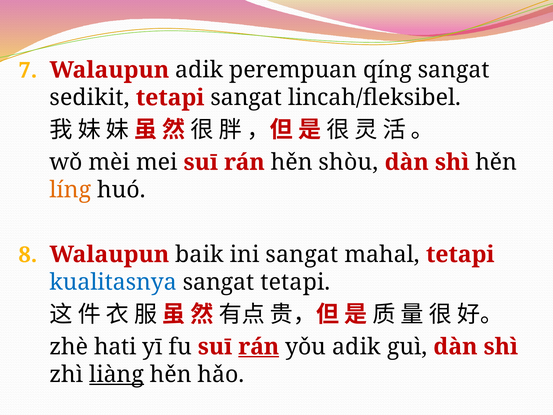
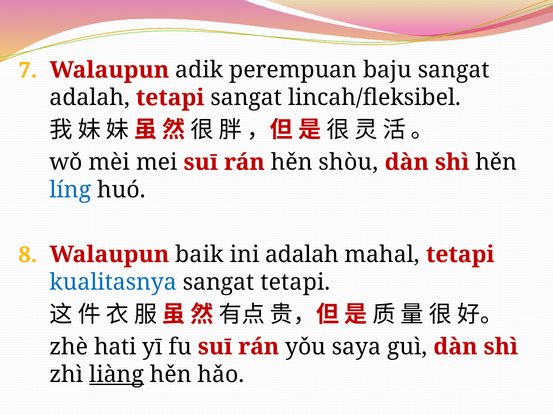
qíng: qíng -> baju
sedikit at (90, 98): sedikit -> adalah
líng colour: orange -> blue
ini sangat: sangat -> adalah
rán at (259, 347) underline: present -> none
yǒu adik: adik -> saya
